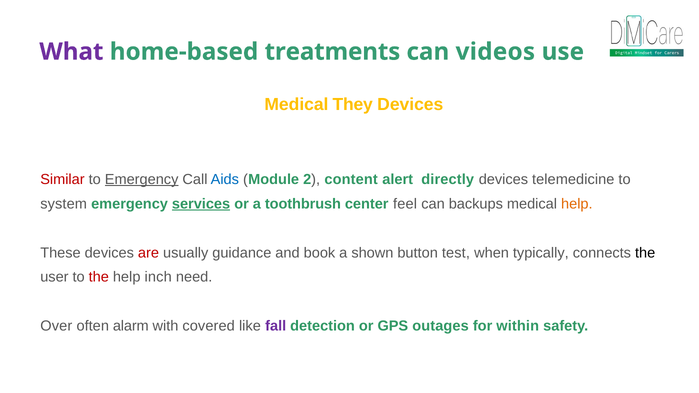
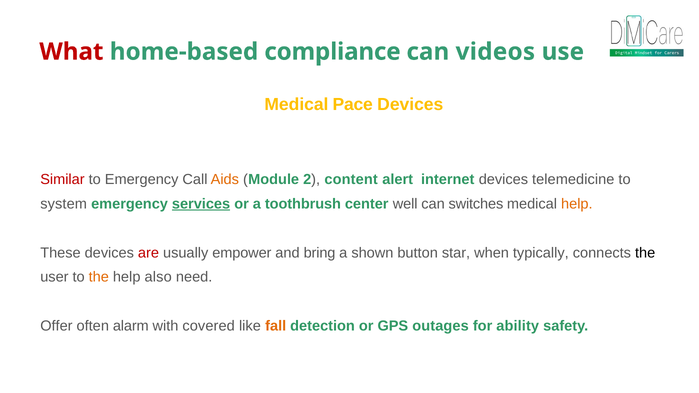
What colour: purple -> red
treatments: treatments -> compliance
They: They -> Pace
Emergency at (142, 179) underline: present -> none
Aids colour: blue -> orange
directly: directly -> internet
feel: feel -> well
backups: backups -> switches
guidance: guidance -> empower
book: book -> bring
test: test -> star
the at (99, 277) colour: red -> orange
inch: inch -> also
Over: Over -> Offer
fall colour: purple -> orange
within: within -> ability
